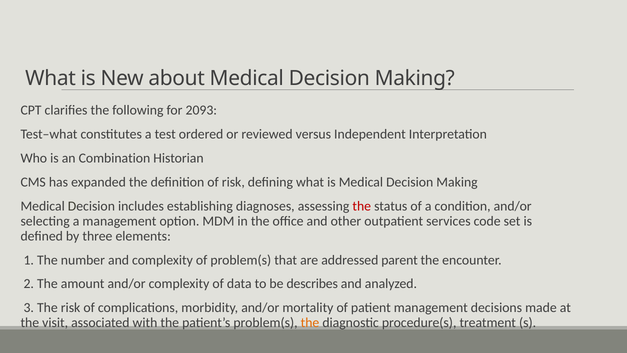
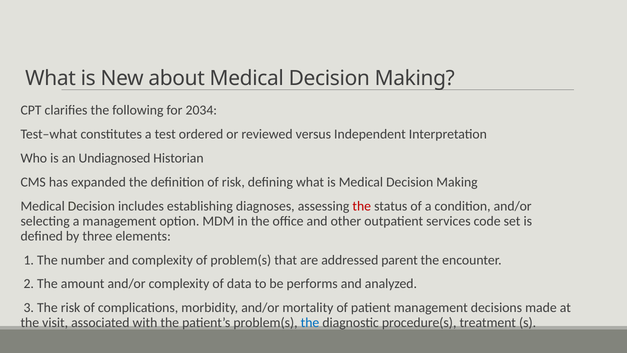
2093: 2093 -> 2034
Combination: Combination -> Undiagnosed
describes: describes -> performs
the at (310, 322) colour: orange -> blue
